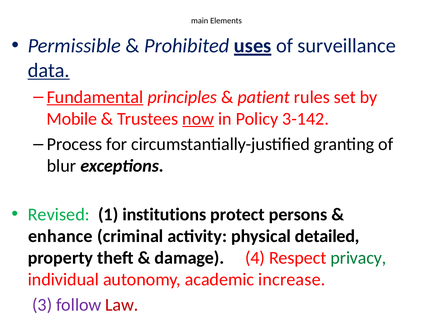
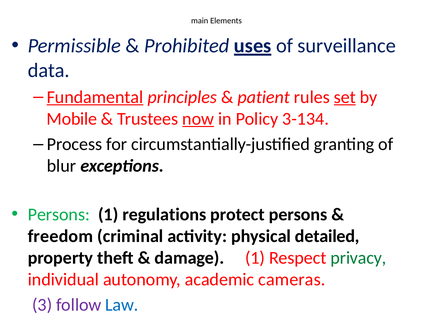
data underline: present -> none
set underline: none -> present
3-142: 3-142 -> 3-134
Revised at (59, 214): Revised -> Persons
institutions: institutions -> regulations
enhance: enhance -> freedom
damage 4: 4 -> 1
increase: increase -> cameras
Law colour: red -> blue
